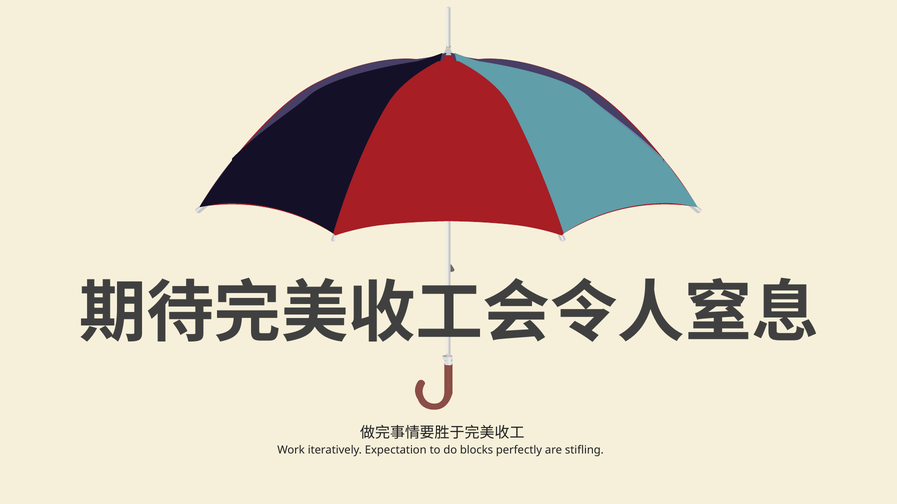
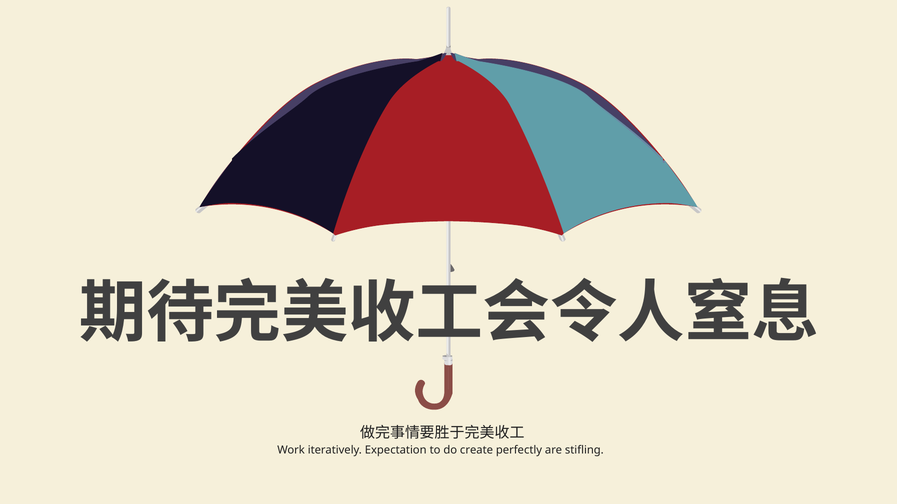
blocks: blocks -> create
